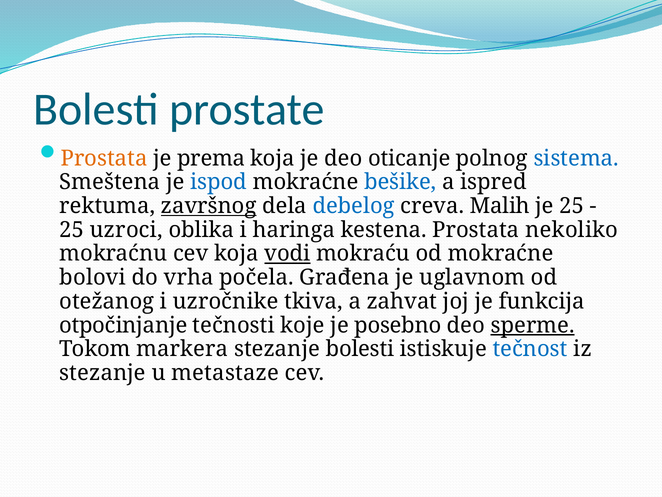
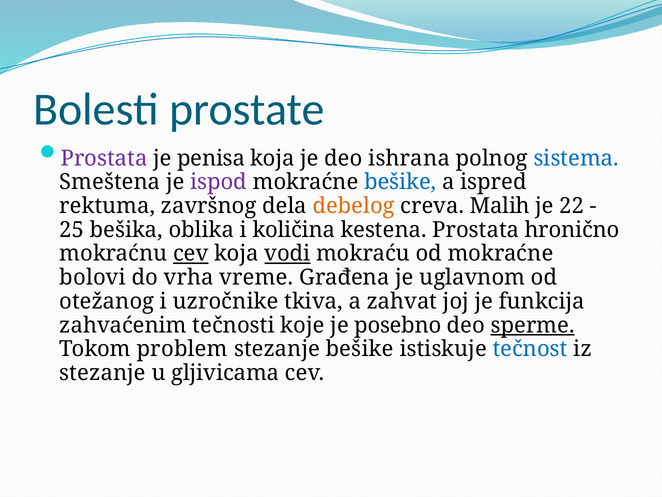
Prostata at (104, 158) colour: orange -> purple
prema: prema -> penisa
oticanje: oticanje -> ishrana
ispod colour: blue -> purple
završnog underline: present -> none
debelog colour: blue -> orange
je 25: 25 -> 22
uzroci: uzroci -> bešika
haringa: haringa -> količina
nekoliko: nekoliko -> hronično
cev at (191, 253) underline: none -> present
počela: počela -> vreme
otpočinjanje: otpočinjanje -> zahvaćenim
markera: markera -> problem
stezanje bolesti: bolesti -> bešike
metastaze: metastaze -> gljivicama
